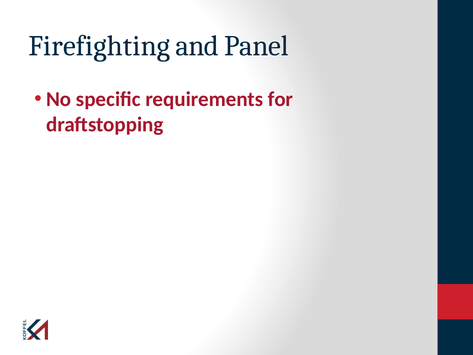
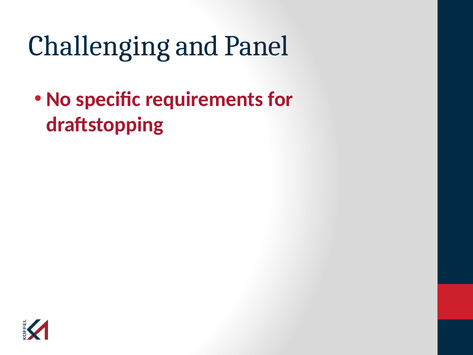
Firefighting: Firefighting -> Challenging
